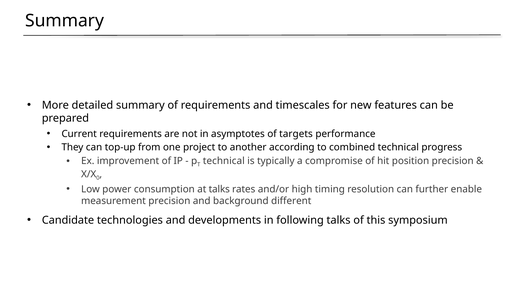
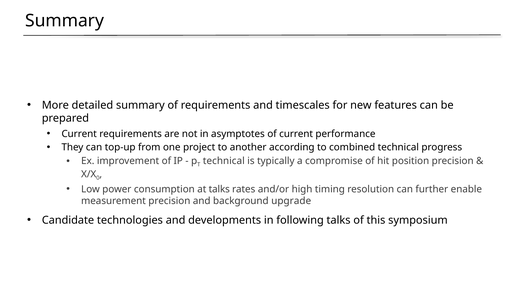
of targets: targets -> current
different: different -> upgrade
